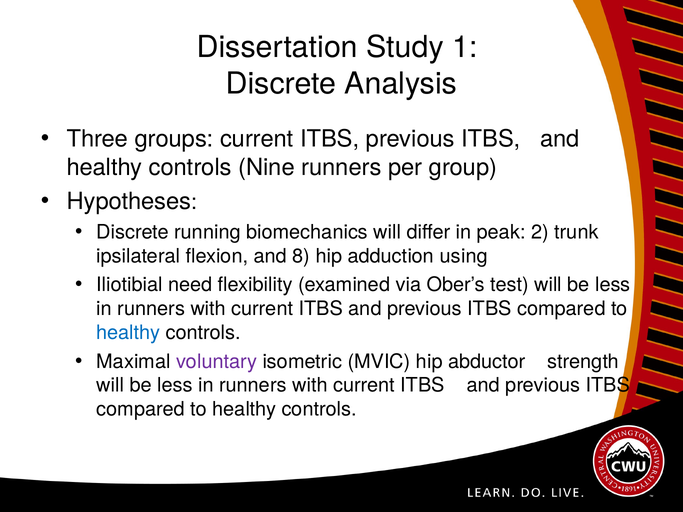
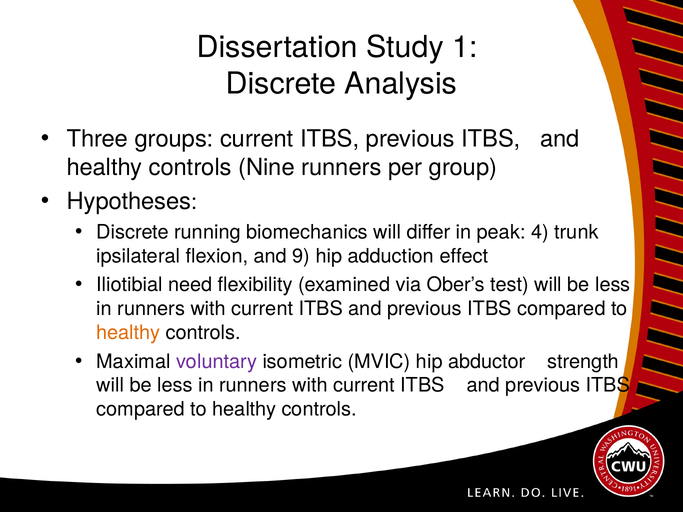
2: 2 -> 4
8: 8 -> 9
using: using -> effect
healthy at (128, 333) colour: blue -> orange
